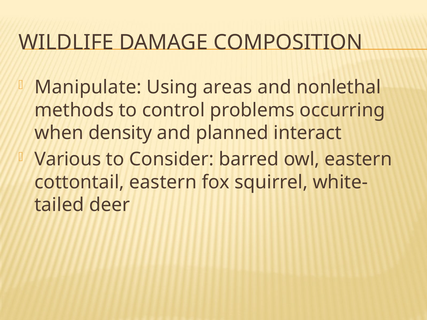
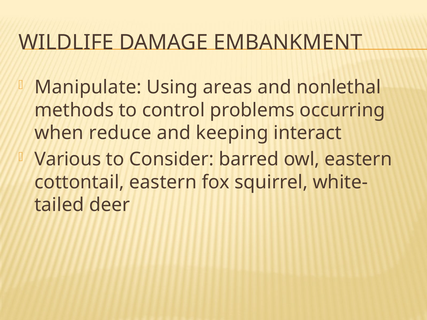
COMPOSITION: COMPOSITION -> EMBANKMENT
density: density -> reduce
planned: planned -> keeping
